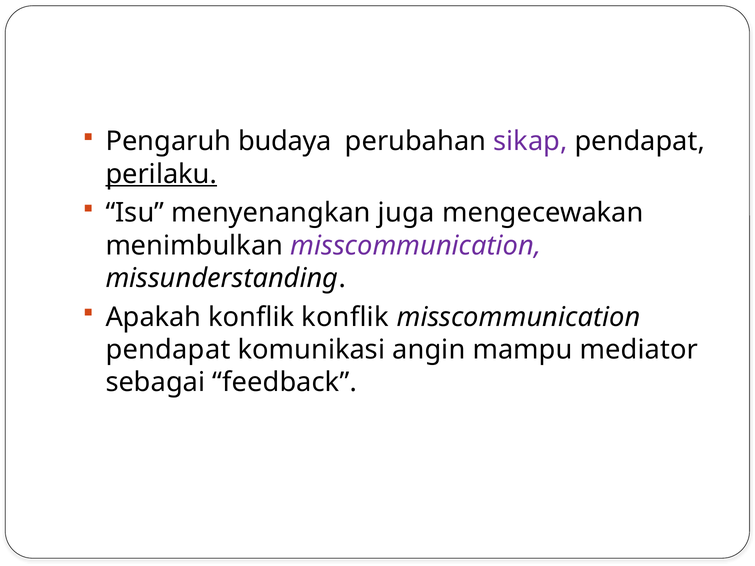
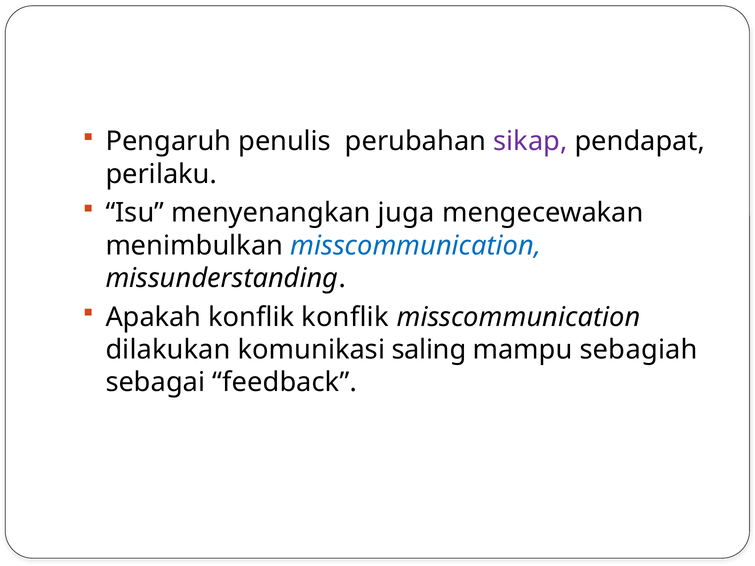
budaya: budaya -> penulis
perilaku underline: present -> none
misscommunication at (416, 246) colour: purple -> blue
pendapat at (168, 350): pendapat -> dilakukan
angin: angin -> saling
mediator: mediator -> sebagiah
